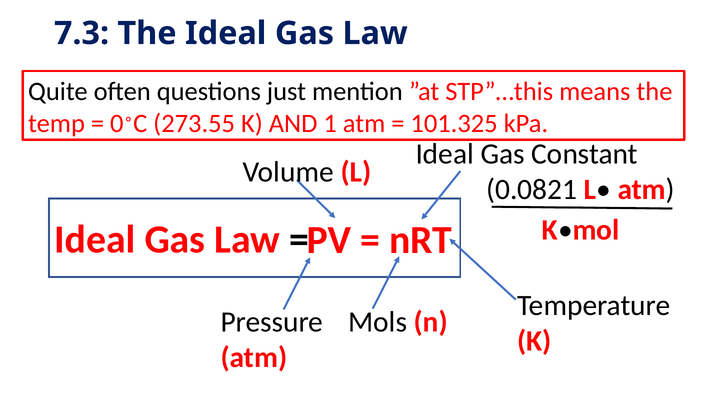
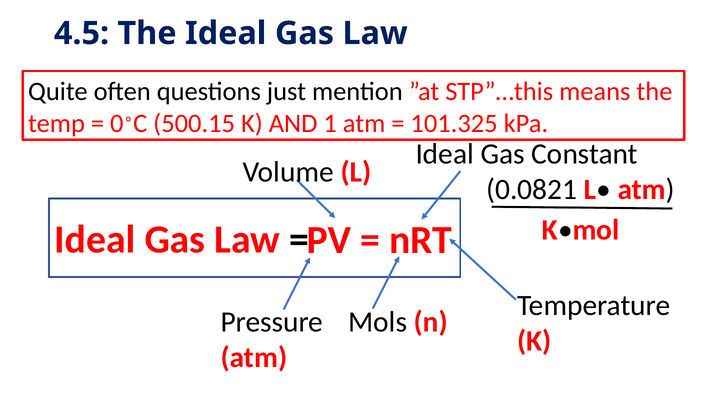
7.3: 7.3 -> 4.5
273.55: 273.55 -> 500.15
